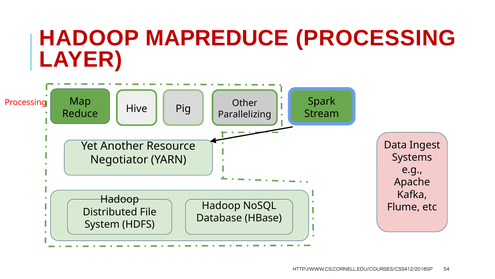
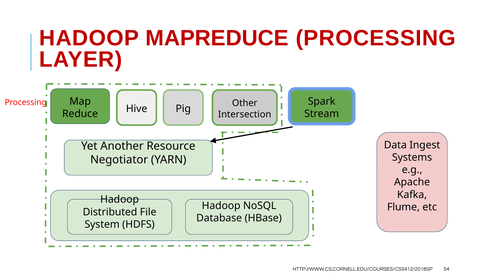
Parallelizing: Parallelizing -> Intersection
